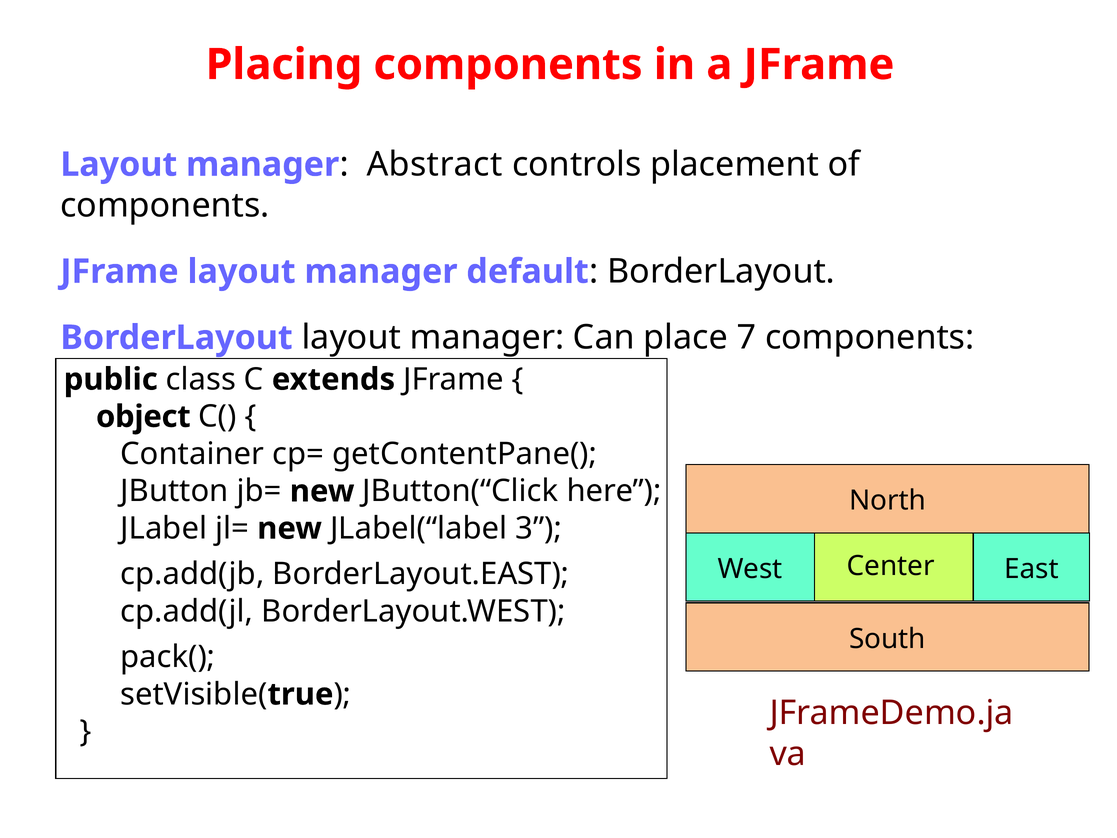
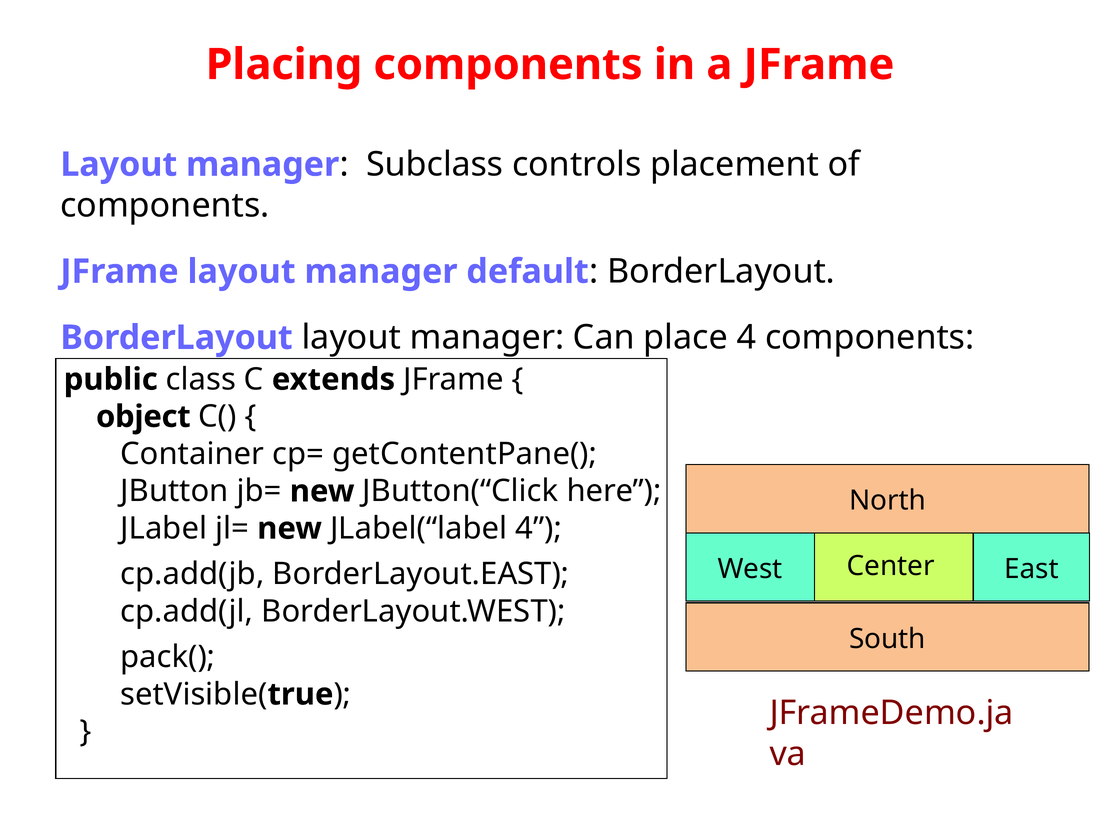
Abstract: Abstract -> Subclass
place 7: 7 -> 4
JLabel(“label 3: 3 -> 4
